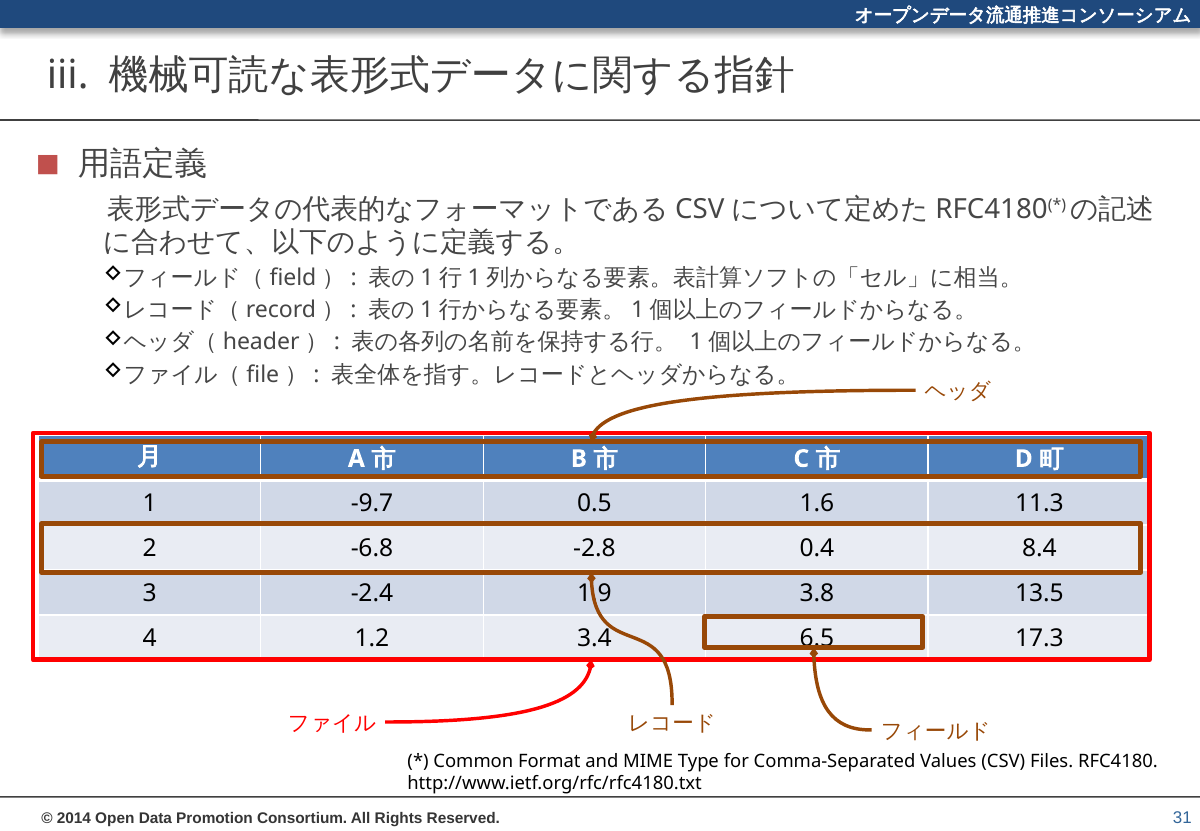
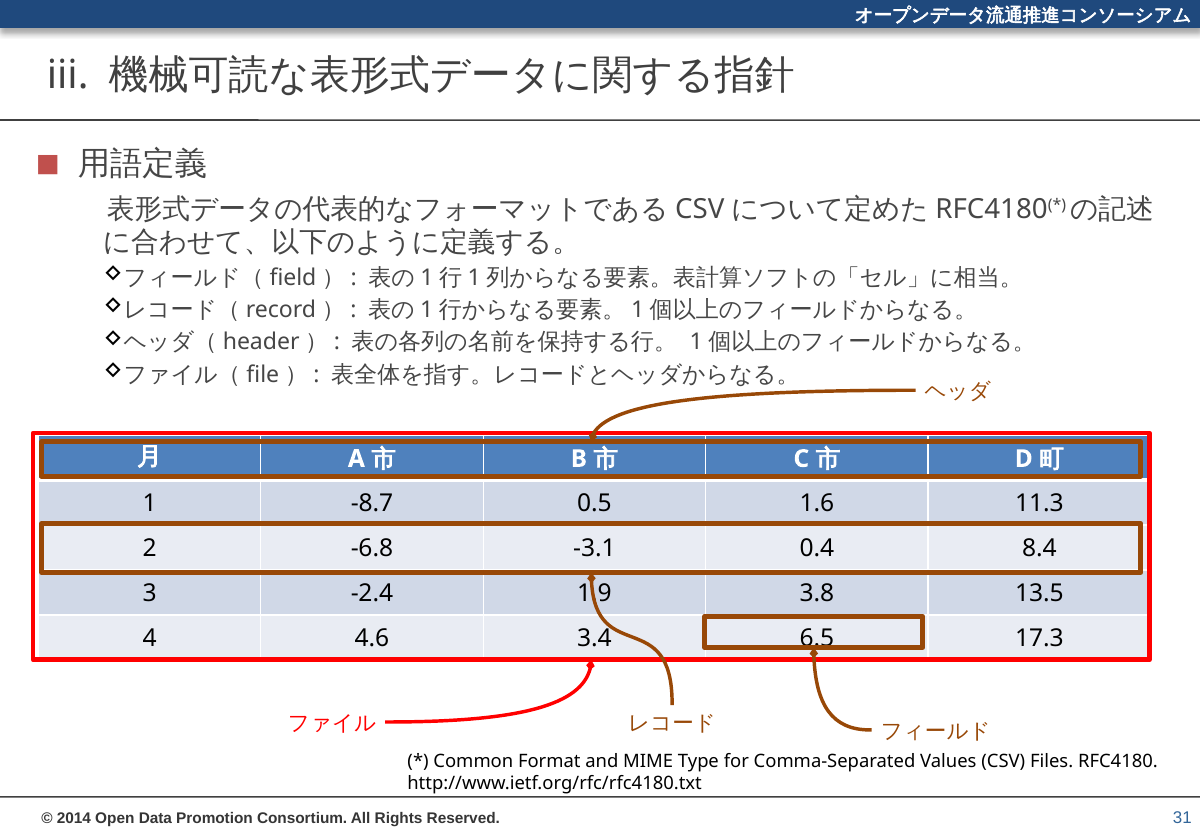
-9.7: -9.7 -> -8.7
-2.8: -2.8 -> -3.1
1.2: 1.2 -> 4.6
